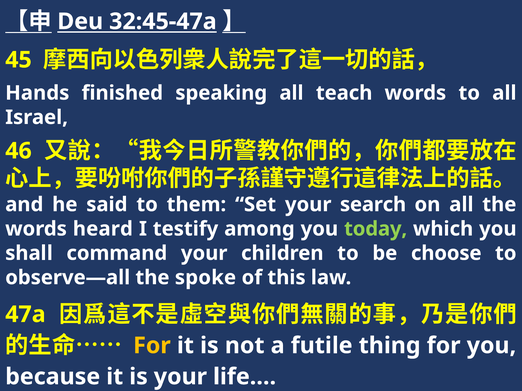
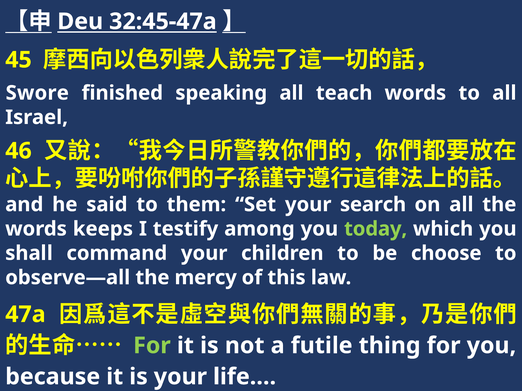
Hands: Hands -> Swore
heard: heard -> keeps
spoke: spoke -> mercy
For at (152, 346) colour: yellow -> light green
